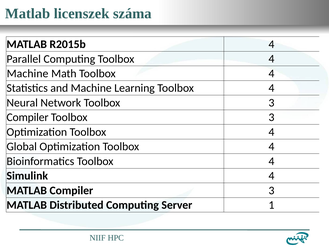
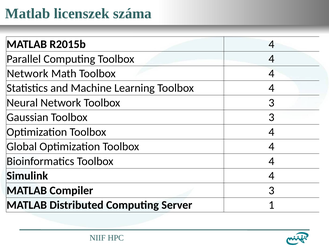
Machine at (28, 73): Machine -> Network
Compiler at (27, 117): Compiler -> Gaussian
